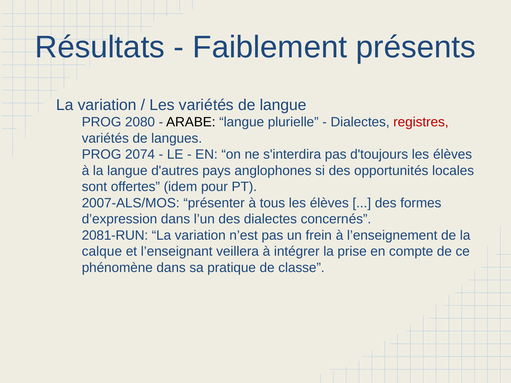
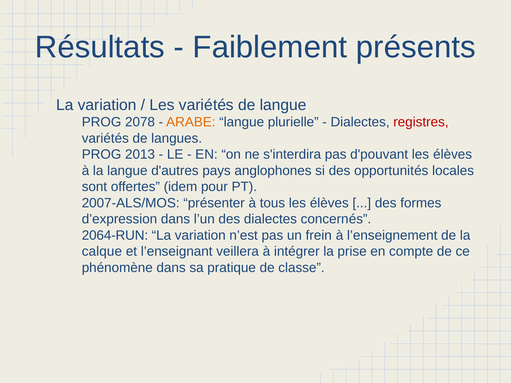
2080: 2080 -> 2078
ARABE colour: black -> orange
2074: 2074 -> 2013
d'toujours: d'toujours -> d'pouvant
2081-RUN: 2081-RUN -> 2064-RUN
